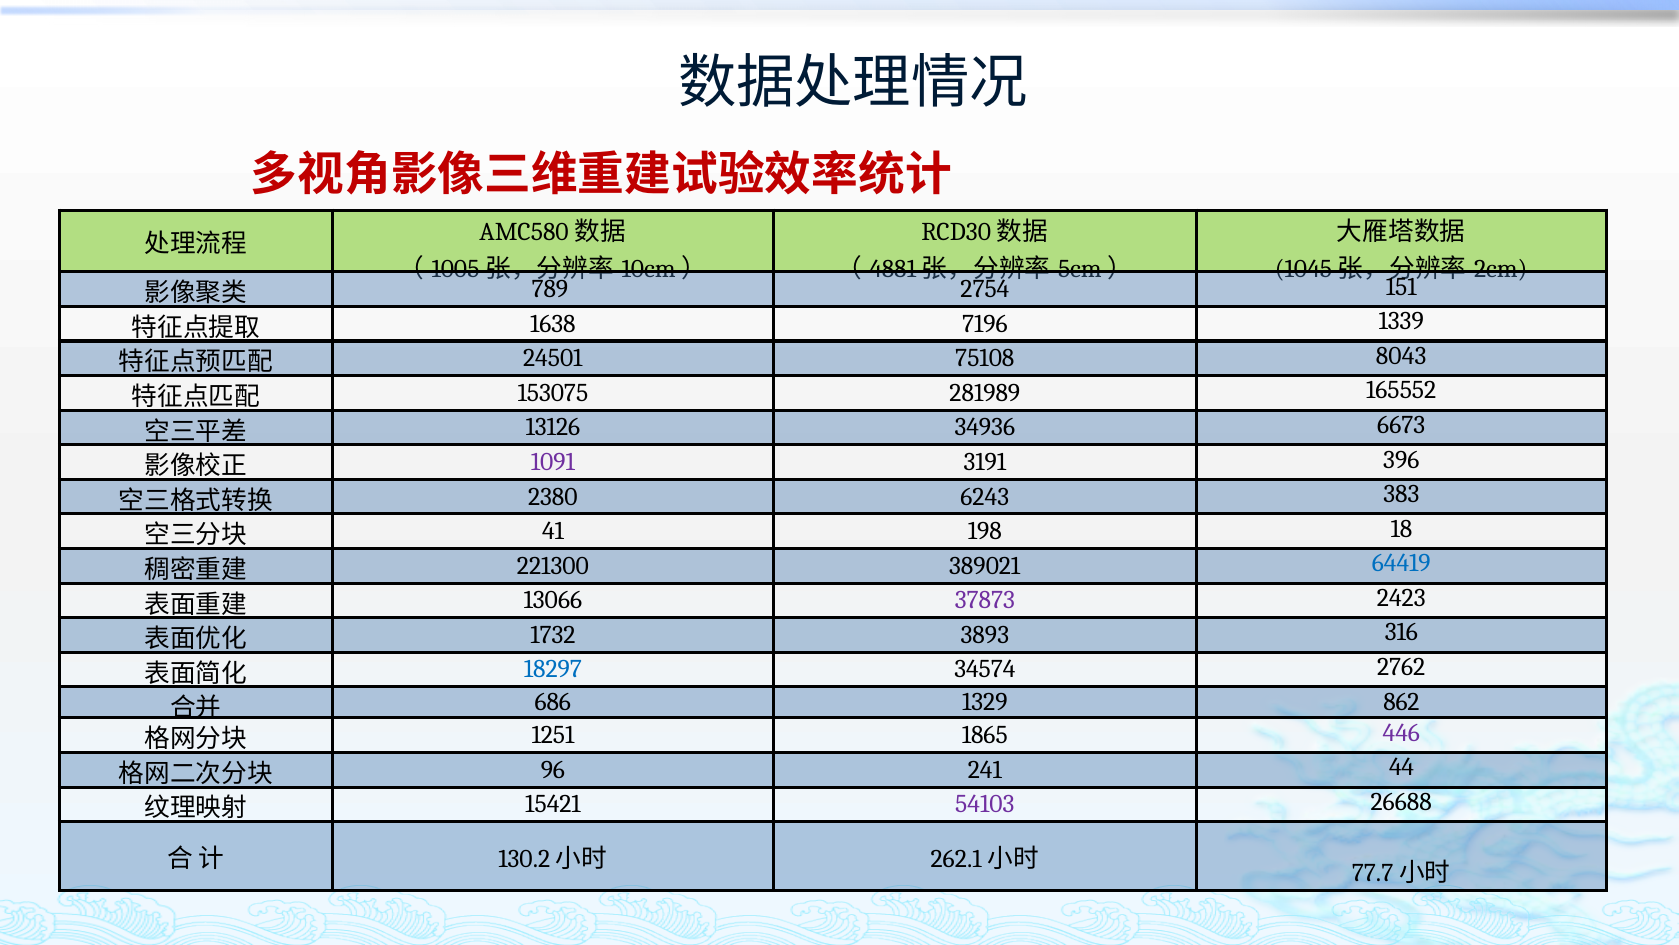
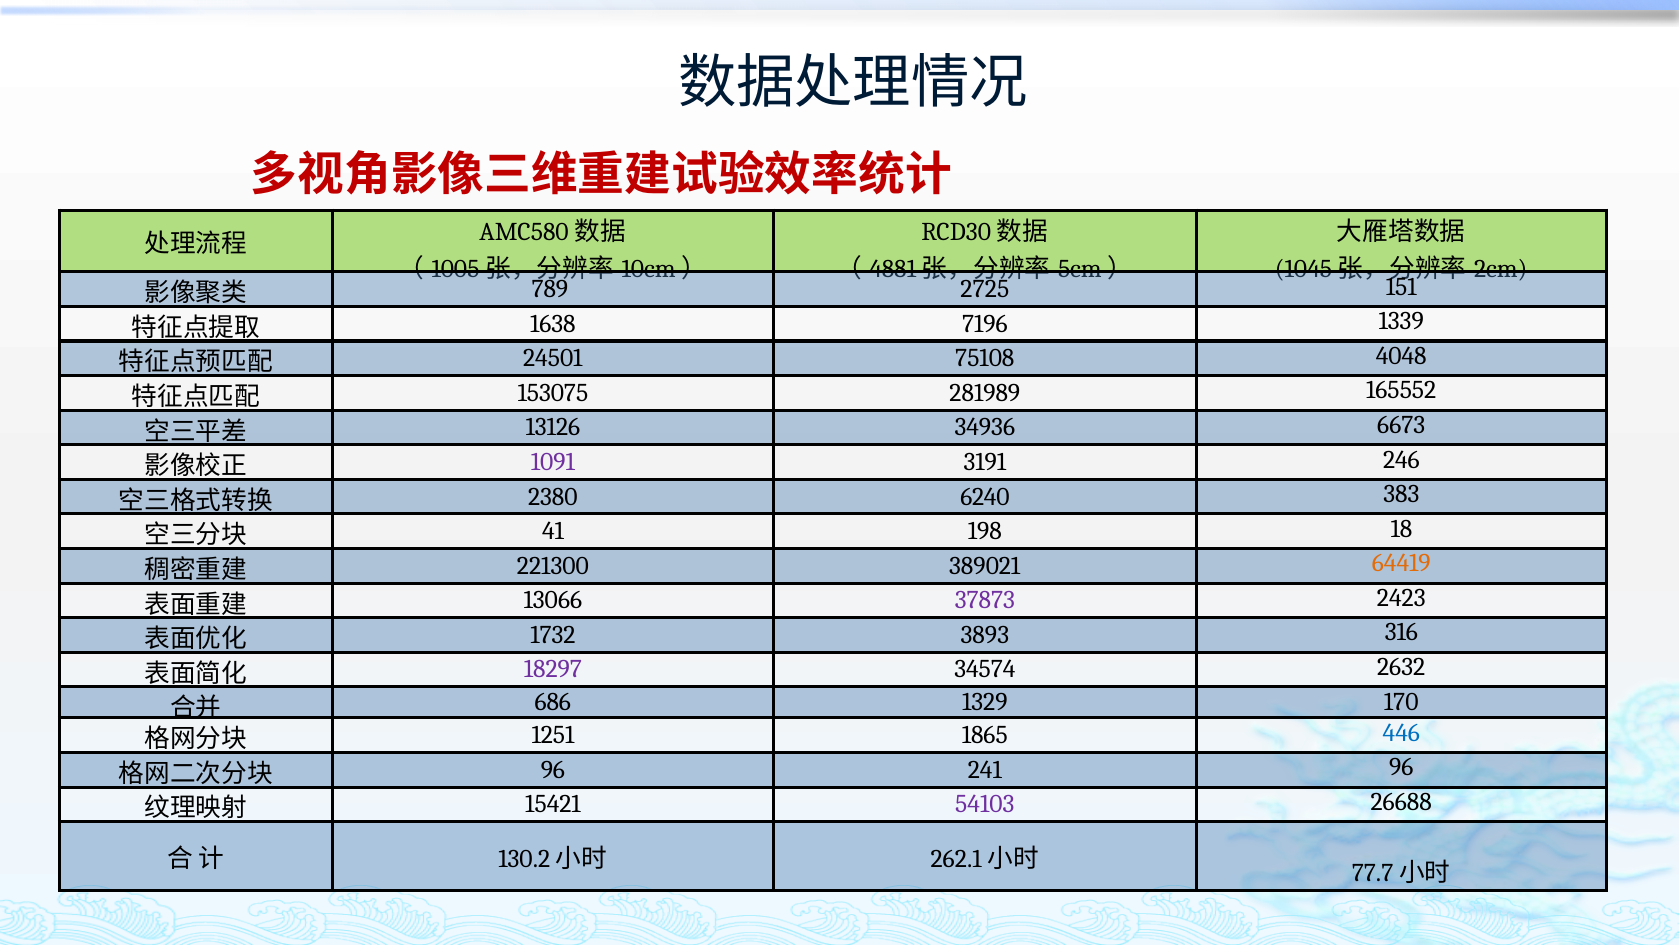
2754: 2754 -> 2725
8043: 8043 -> 4048
396: 396 -> 246
6243: 6243 -> 6240
64419 colour: blue -> orange
18297 colour: blue -> purple
2762: 2762 -> 2632
862: 862 -> 170
446 colour: purple -> blue
241 44: 44 -> 96
